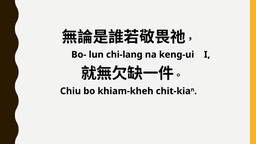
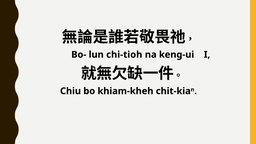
chi-lang: chi-lang -> chi-tioh
